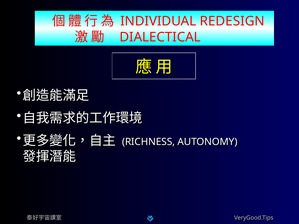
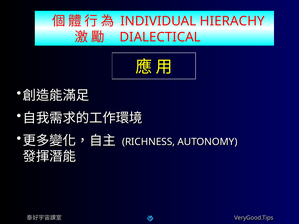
REDESIGN: REDESIGN -> HIERACHY
